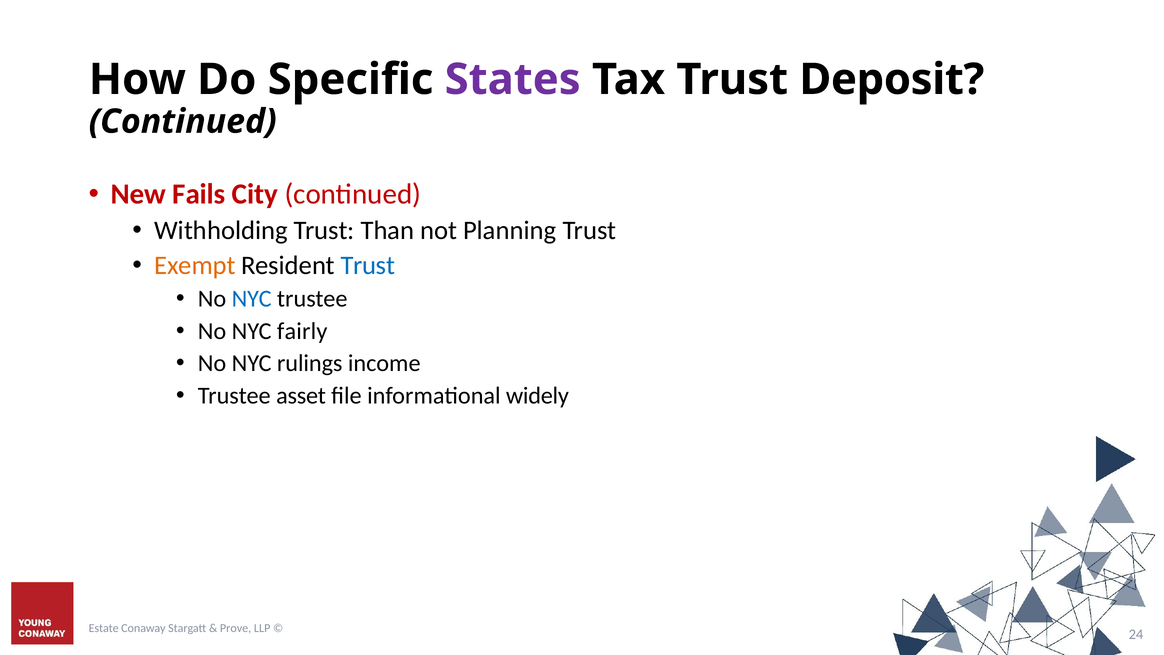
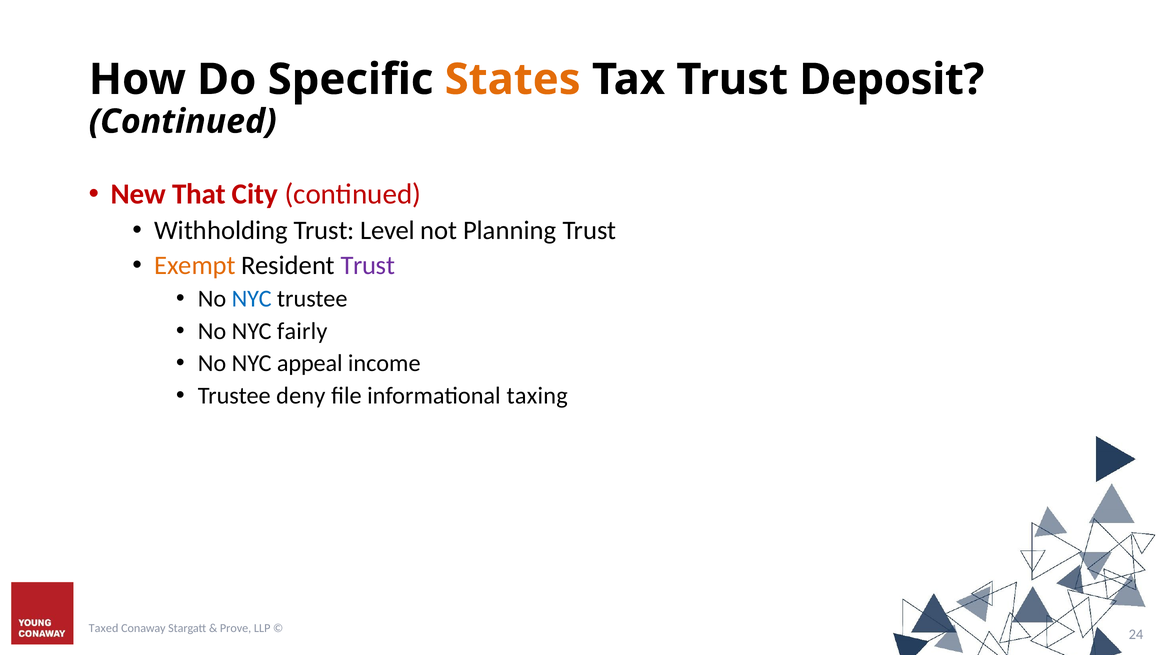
States colour: purple -> orange
Fails: Fails -> That
Than: Than -> Level
Trust at (368, 265) colour: blue -> purple
rulings: rulings -> appeal
asset: asset -> deny
widely: widely -> taxing
Estate: Estate -> Taxed
